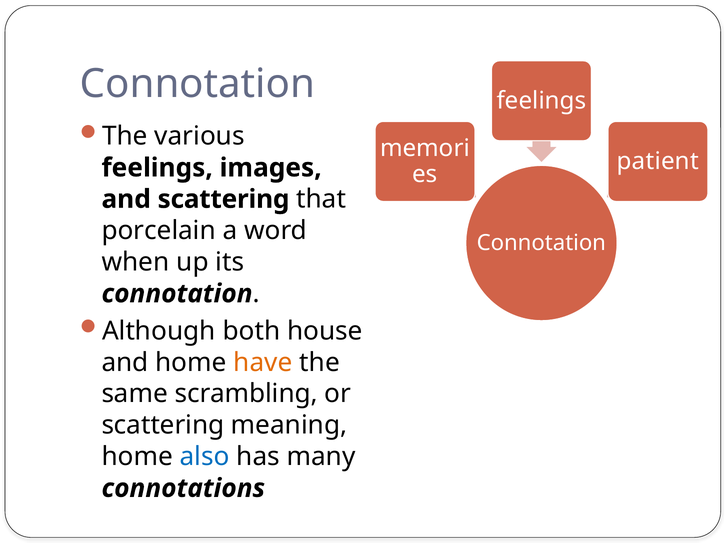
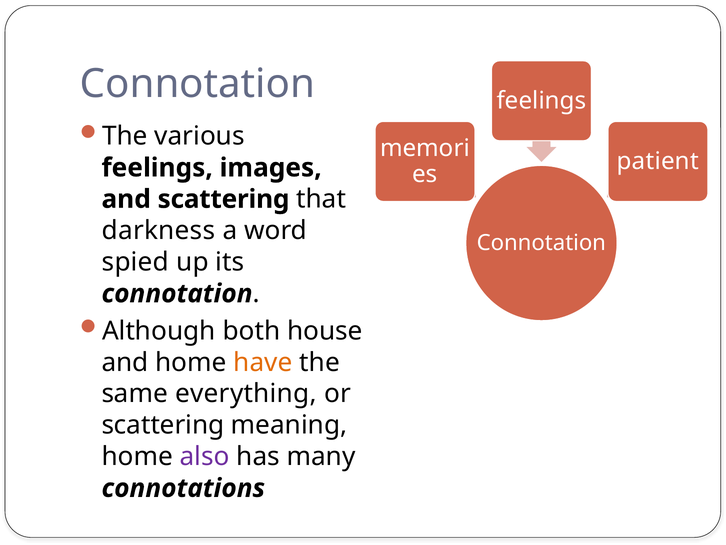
porcelain: porcelain -> darkness
when: when -> spied
scrambling: scrambling -> everything
also colour: blue -> purple
